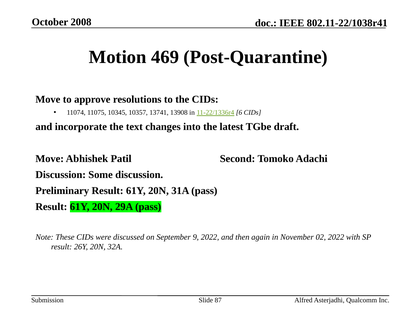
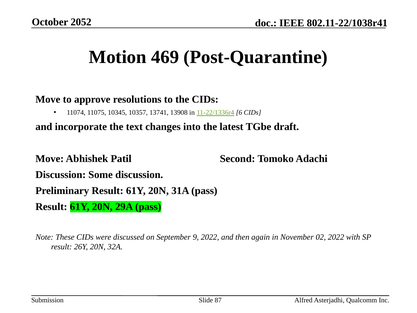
2008: 2008 -> 2052
